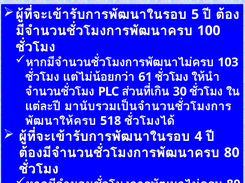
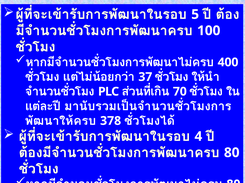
103: 103 -> 400
61: 61 -> 37
30: 30 -> 70
518: 518 -> 378
